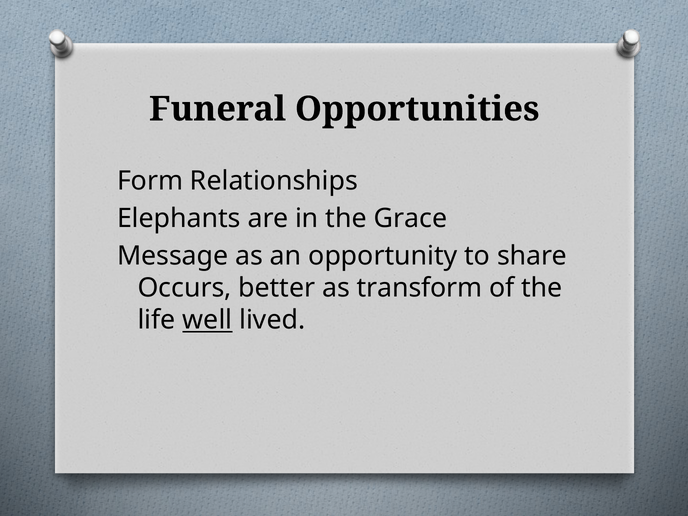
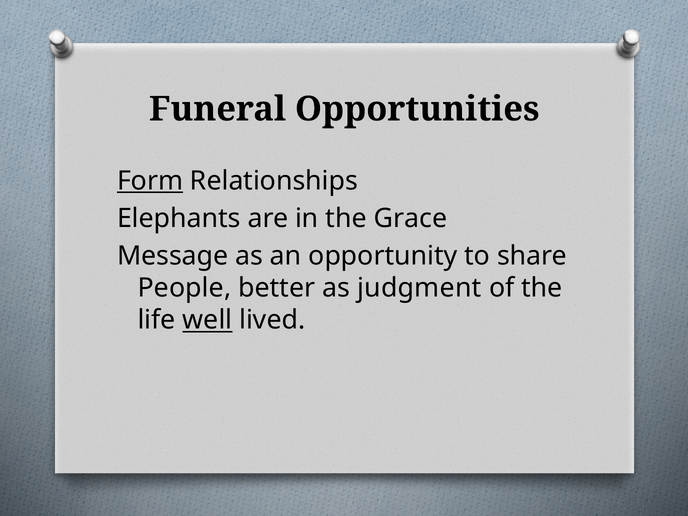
Form underline: none -> present
Occurs: Occurs -> People
transform: transform -> judgment
